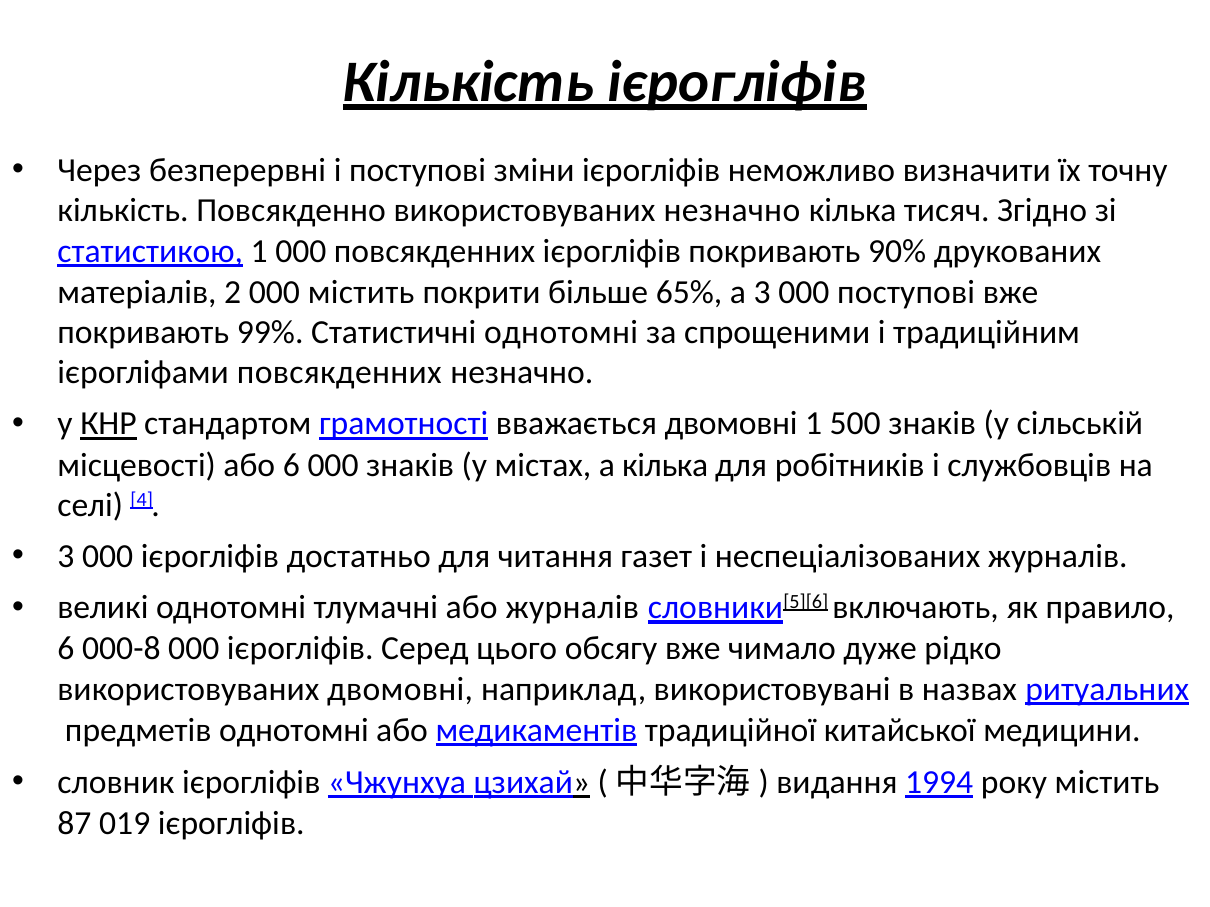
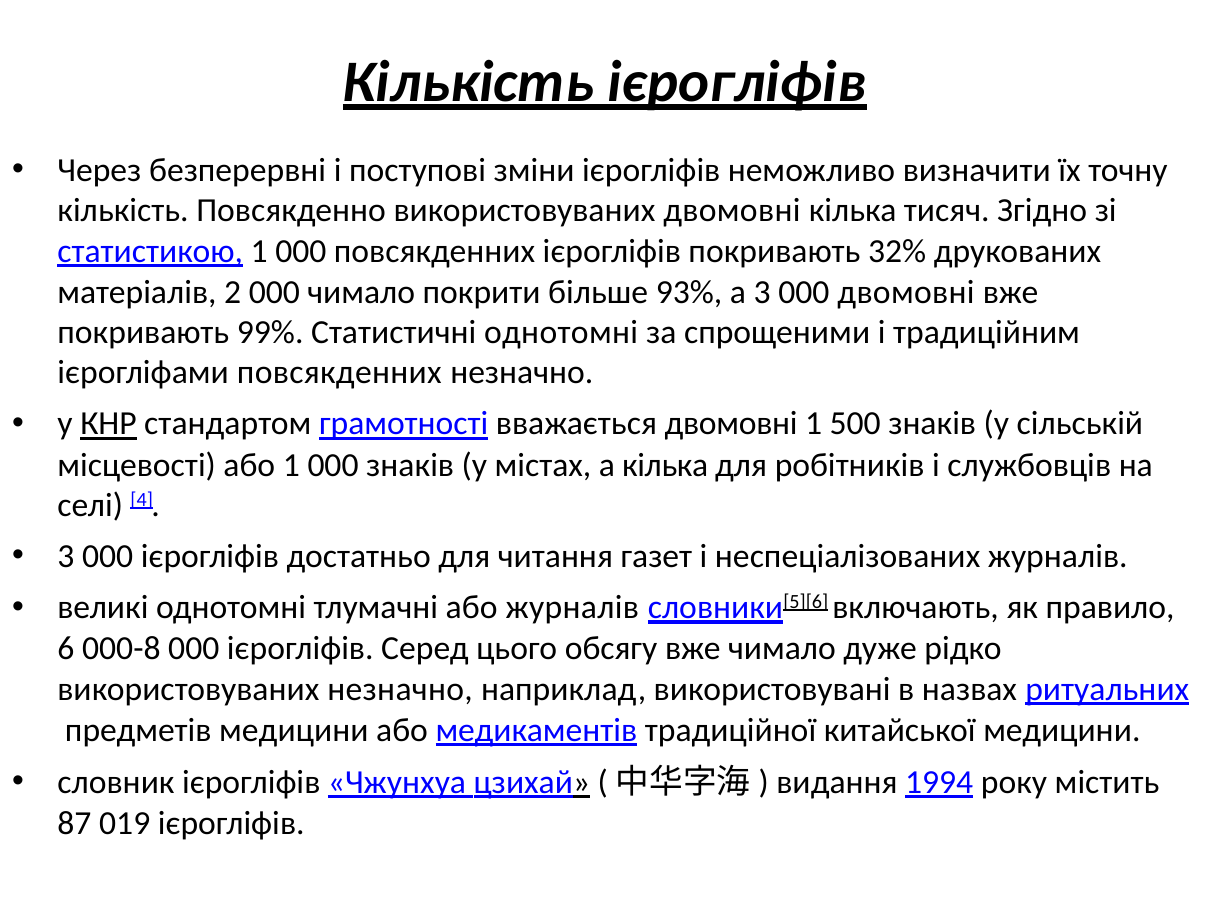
використовуваних незначно: незначно -> двомовні
90%: 90% -> 32%
000 містить: містить -> чимало
65%: 65% -> 93%
000 поступові: поступові -> двомовні
або 6: 6 -> 1
використовуваних двомовні: двомовні -> незначно
предметів однотомні: однотомні -> медицини
